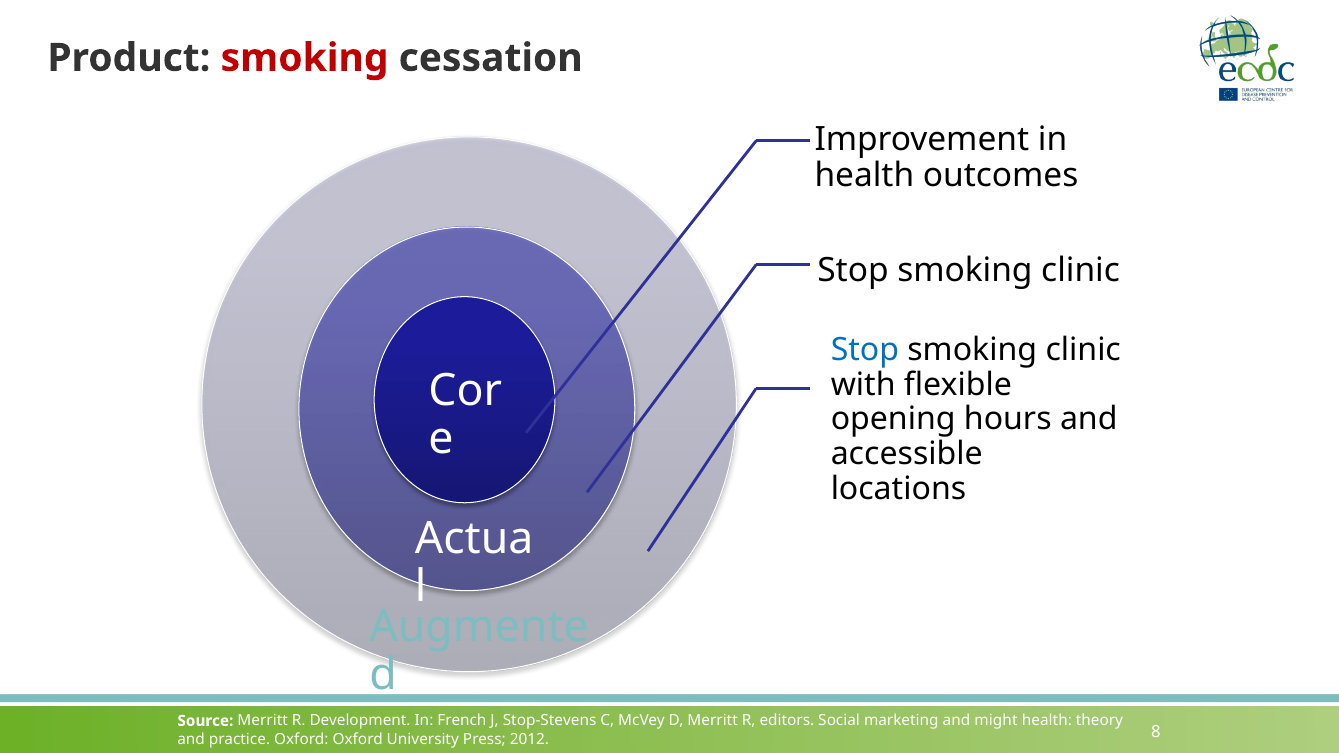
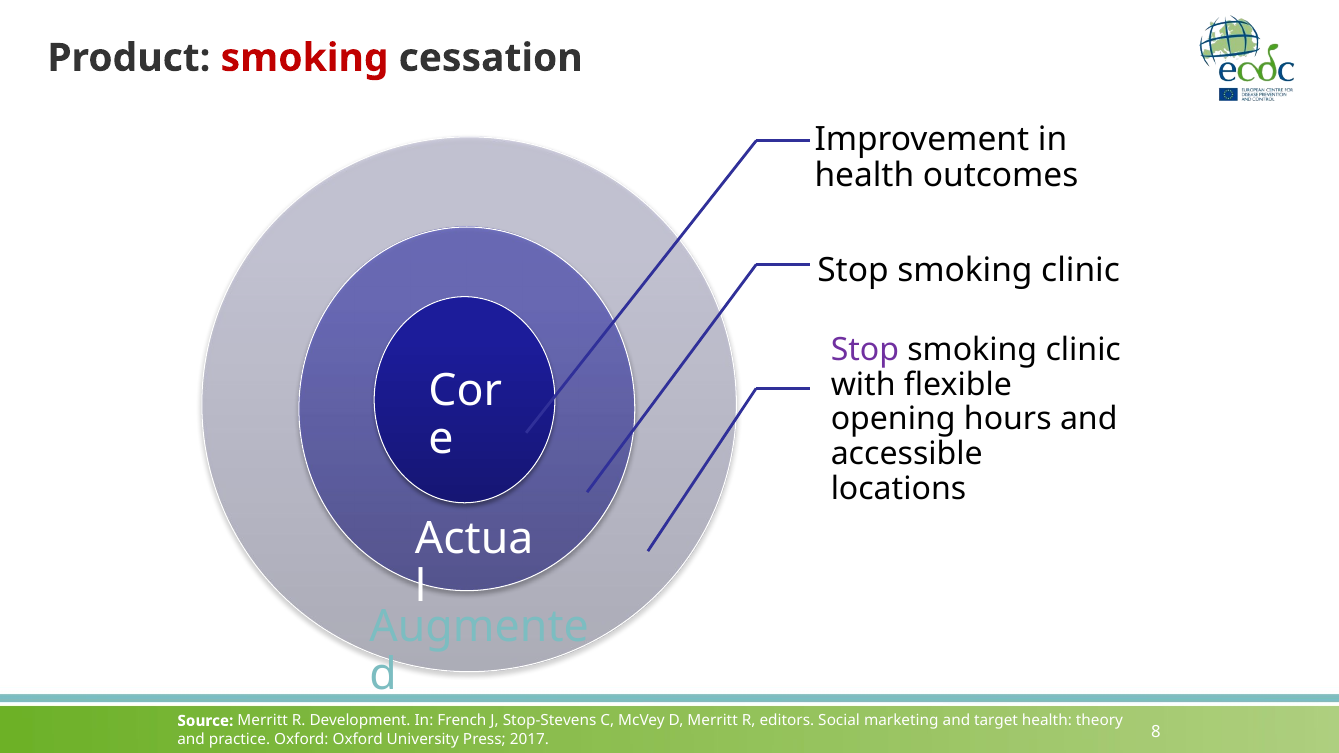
Stop at (865, 350) colour: blue -> purple
might: might -> target
2012: 2012 -> 2017
